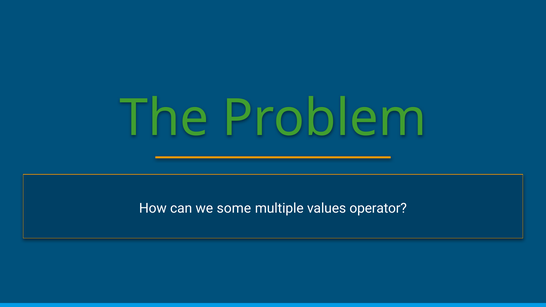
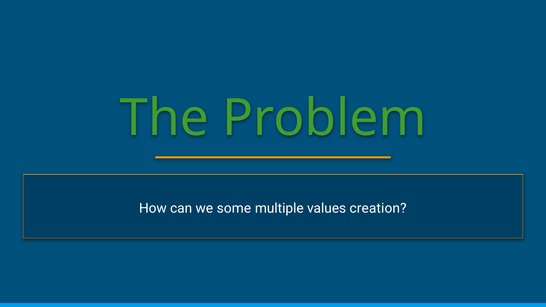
operator: operator -> creation
